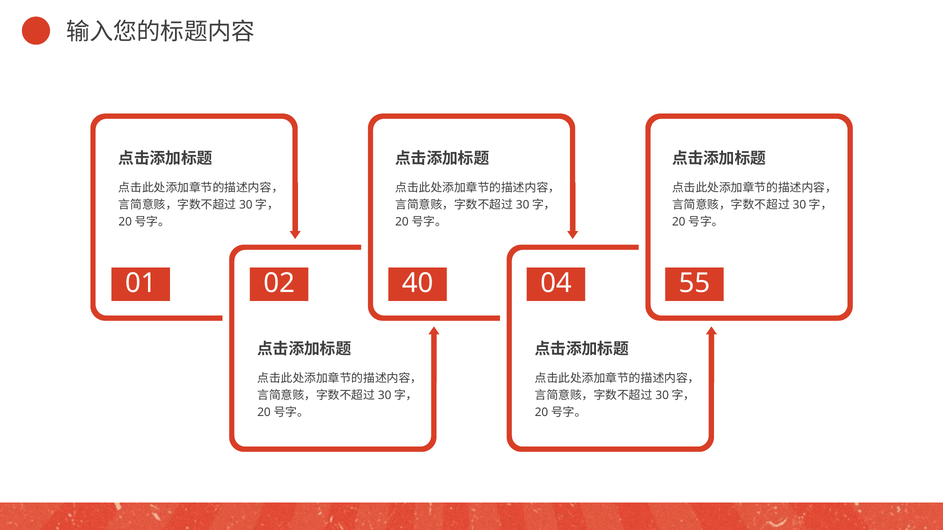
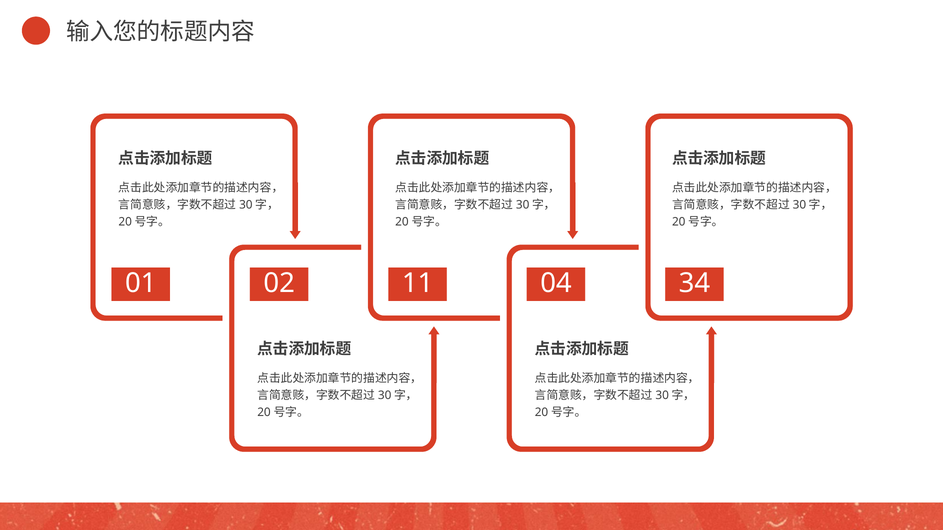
40: 40 -> 11
55: 55 -> 34
